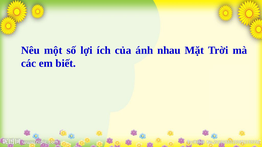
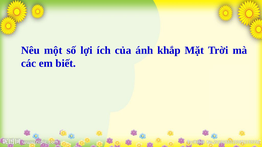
nhau: nhau -> khắp
